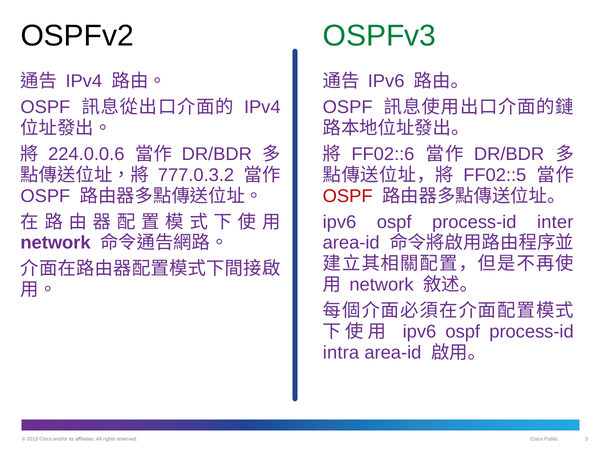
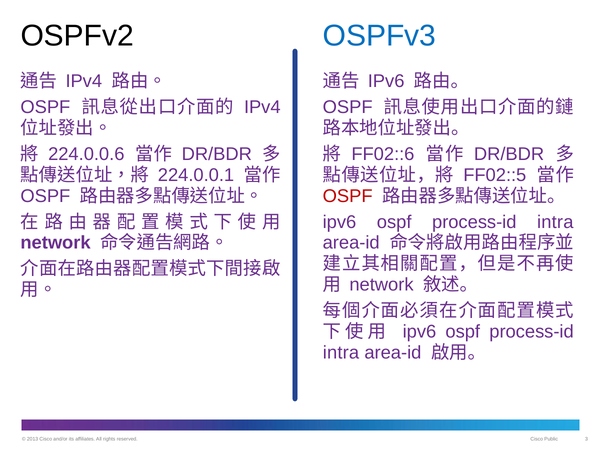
OSPFv3 colour: green -> blue
777.0.3.2: 777.0.3.2 -> 224.0.0.1
inter at (555, 222): inter -> intra
